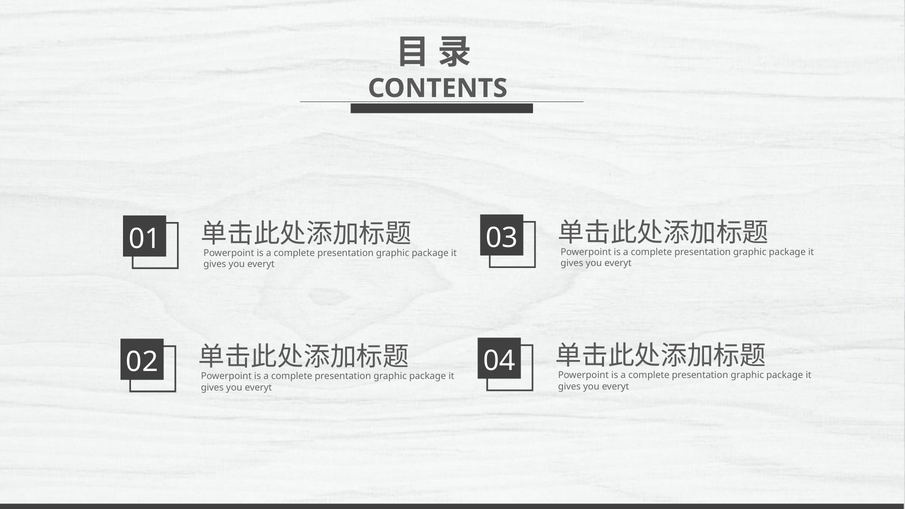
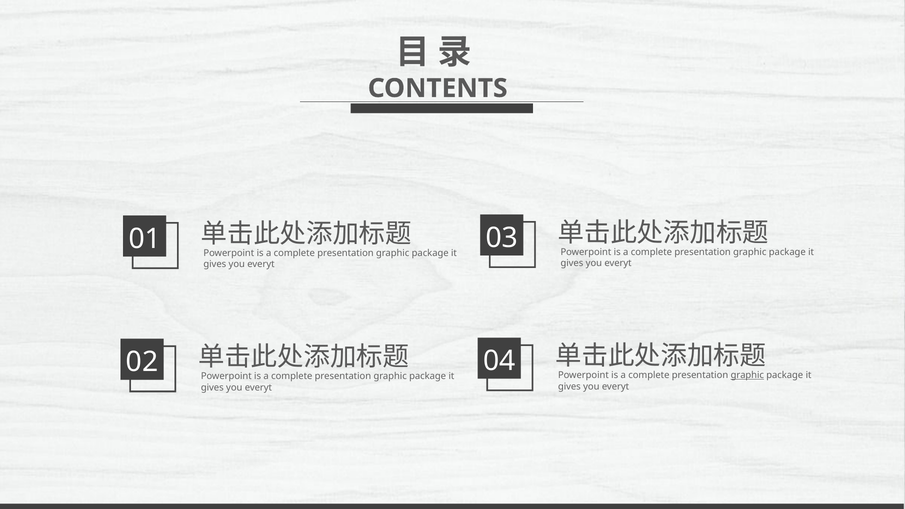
graphic at (747, 375) underline: none -> present
